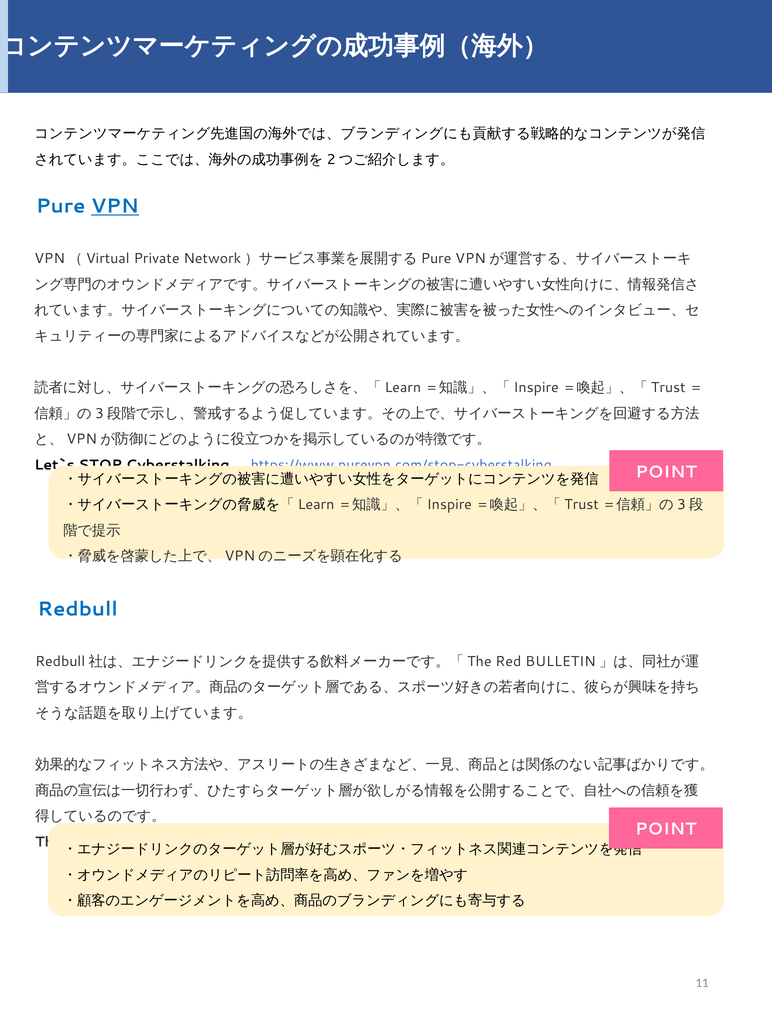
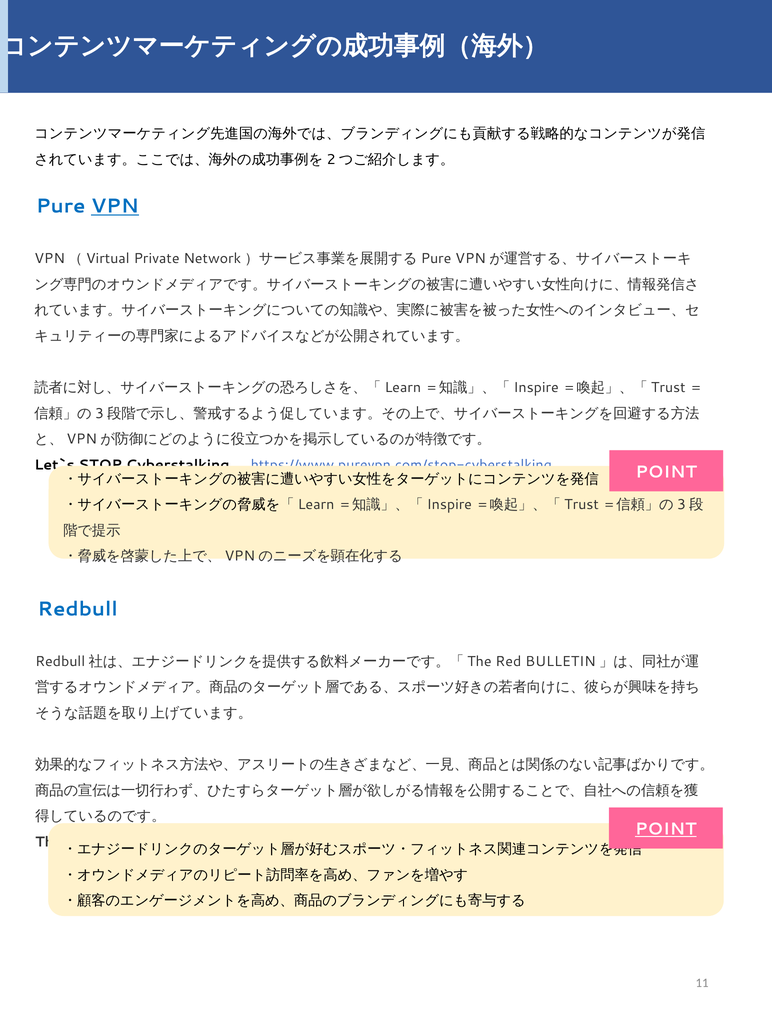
POINT at (666, 829) underline: none -> present
